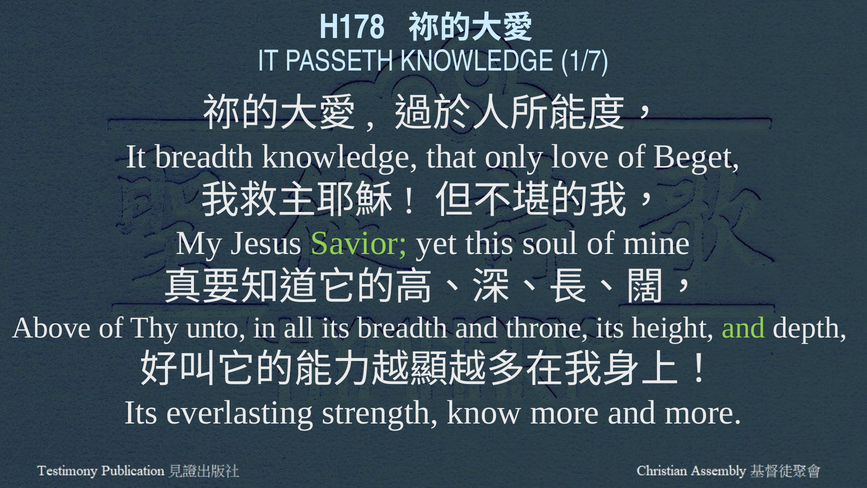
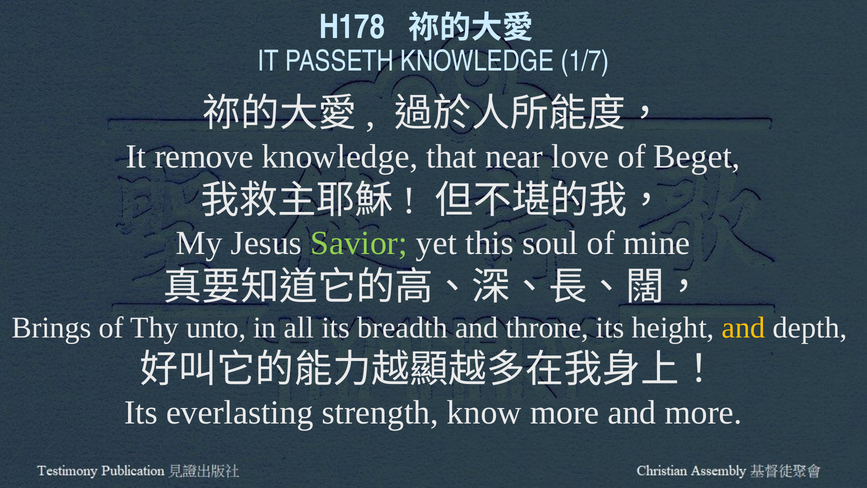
It breadth: breadth -> remove
only: only -> near
Above: Above -> Brings
and at (744, 328) colour: light green -> yellow
